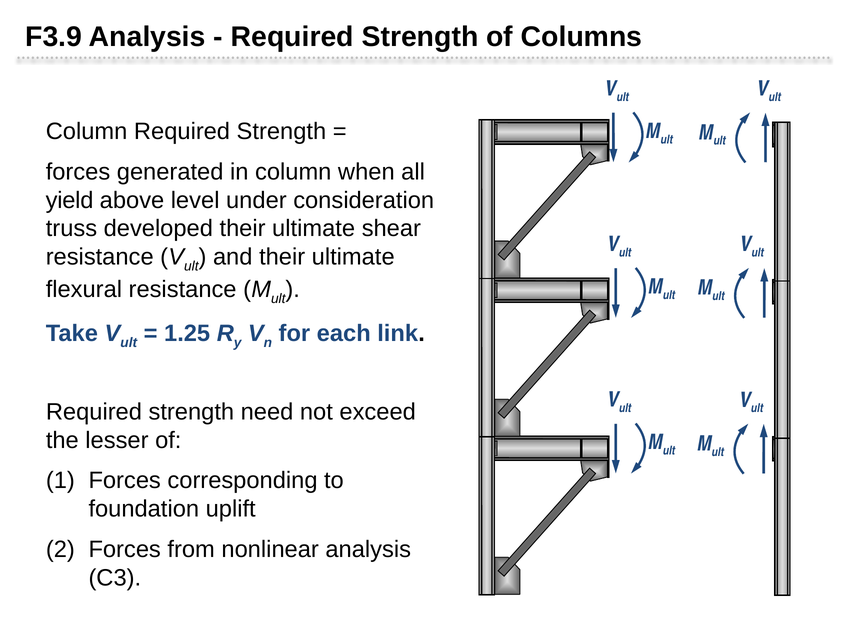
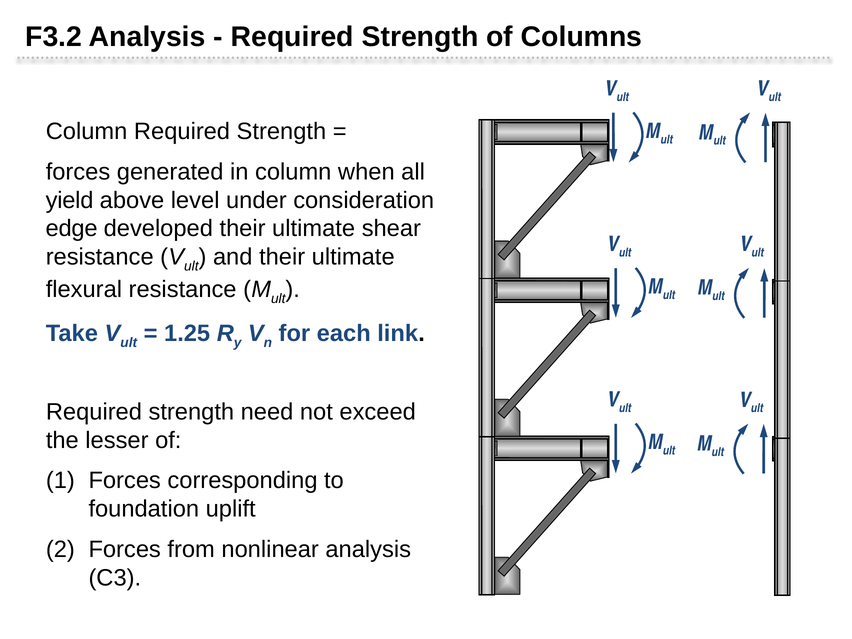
F3.9: F3.9 -> F3.2
truss: truss -> edge
